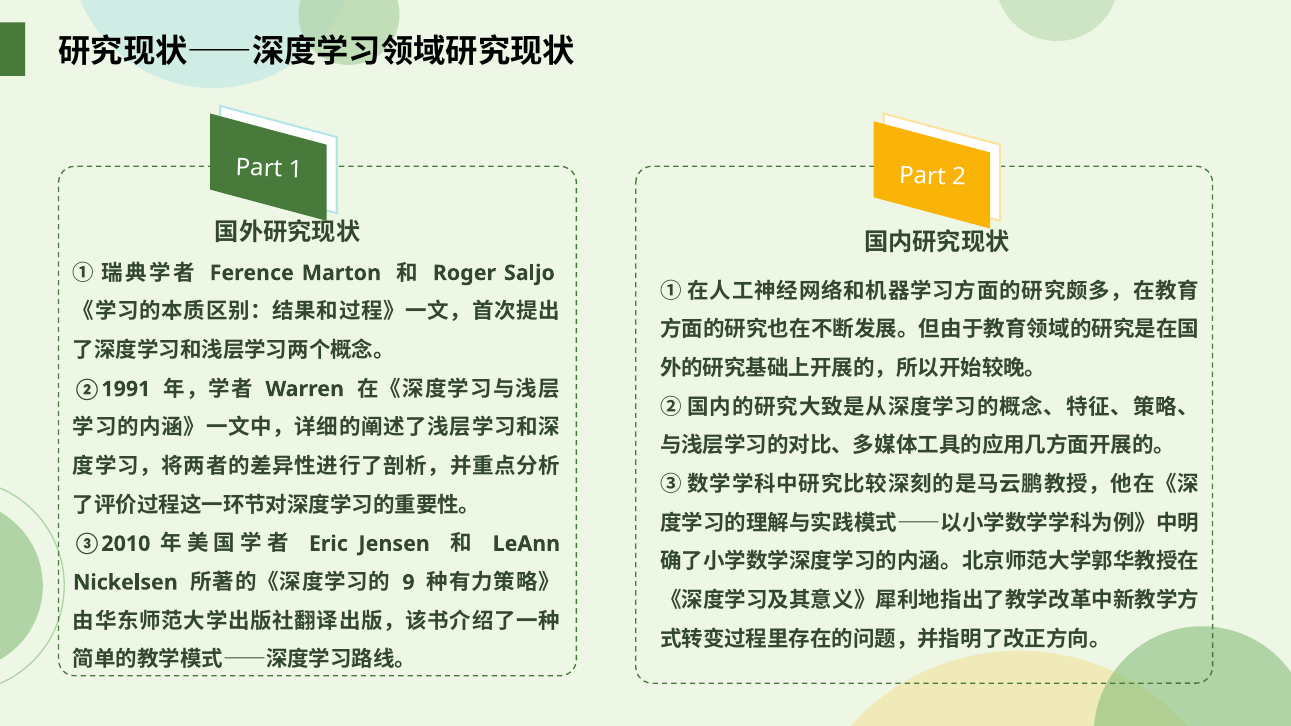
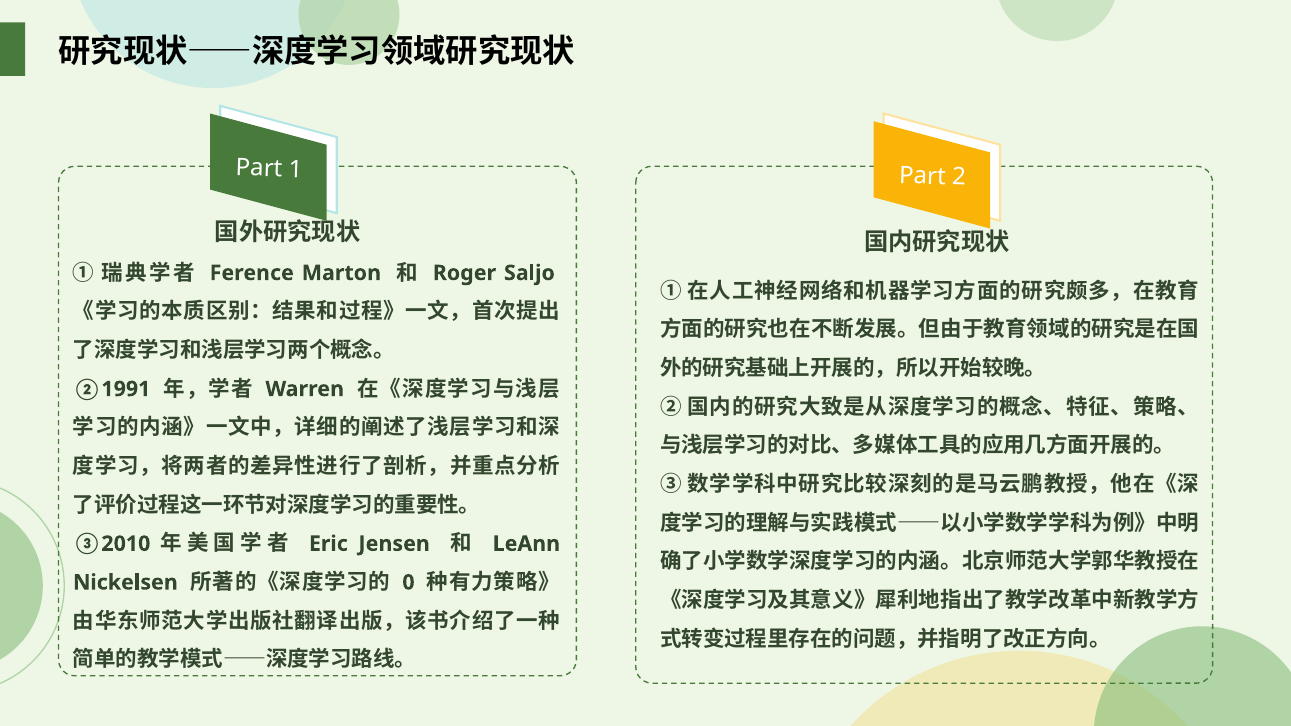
9: 9 -> 0
